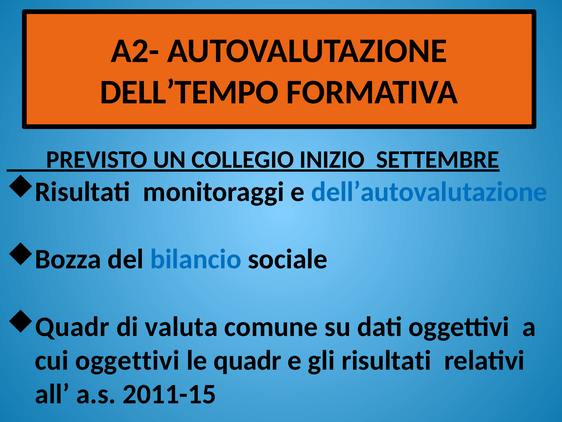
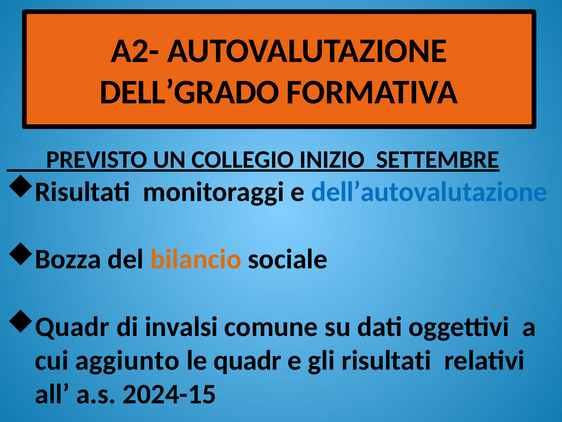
DELL’TEMPO: DELL’TEMPO -> DELL’GRADO
bilancio colour: blue -> orange
valuta: valuta -> invalsi
cui oggettivi: oggettivi -> aggiunto
2011-15: 2011-15 -> 2024-15
